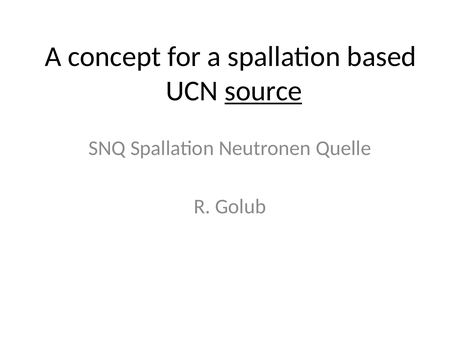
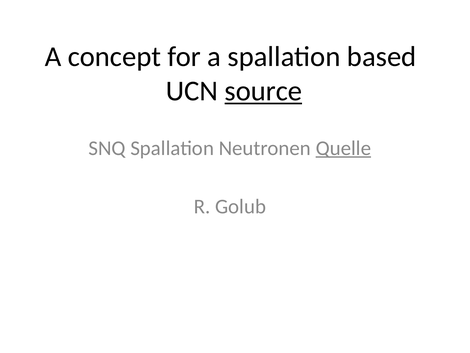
Quelle underline: none -> present
